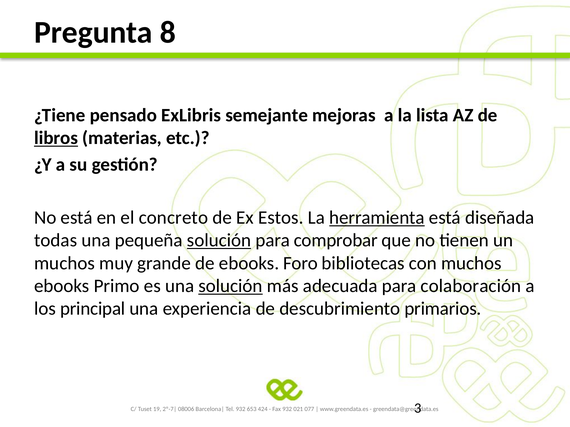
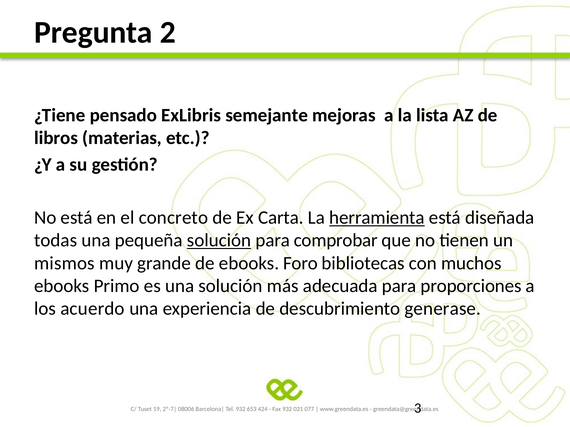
8: 8 -> 2
libros underline: present -> none
Estos: Estos -> Carta
muchos at (65, 263): muchos -> mismos
solución at (231, 286) underline: present -> none
colaboración: colaboración -> proporciones
principal: principal -> acuerdo
primarios: primarios -> generase
